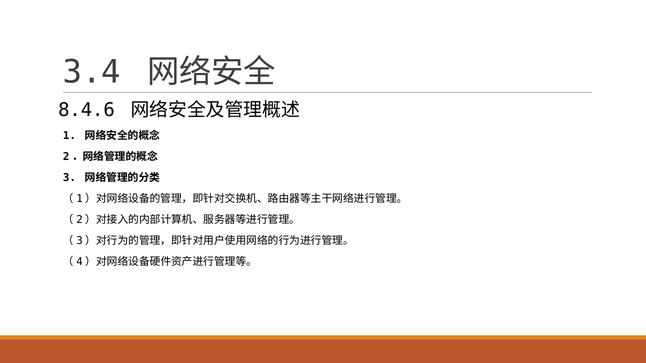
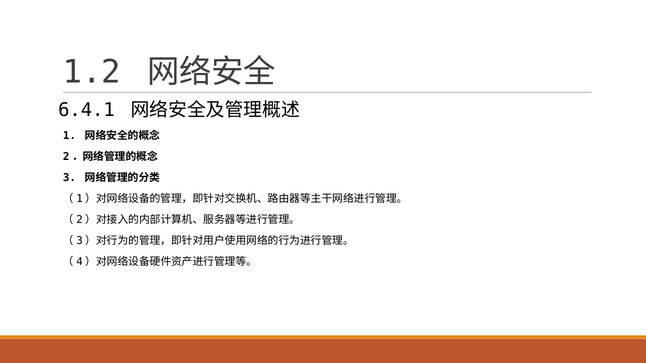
3.4: 3.4 -> 1.2
8.4.6: 8.4.6 -> 6.4.1
